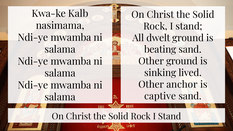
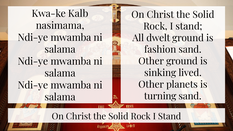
beating: beating -> fashion
anchor: anchor -> planets
captive: captive -> turning
